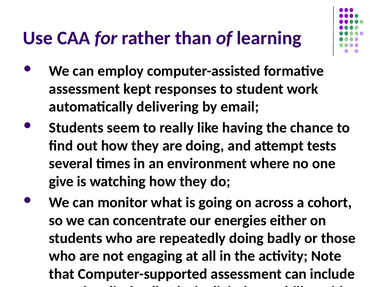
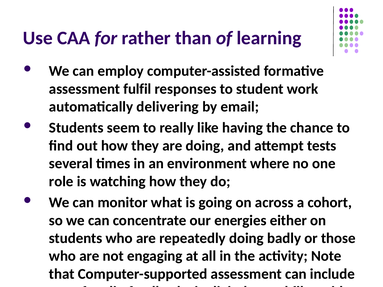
kept: kept -> fulfil
give: give -> role
